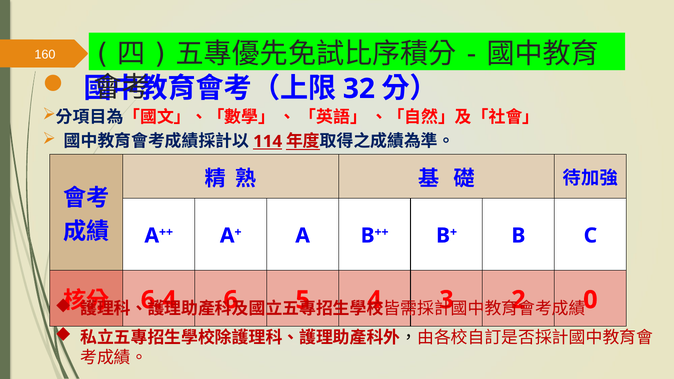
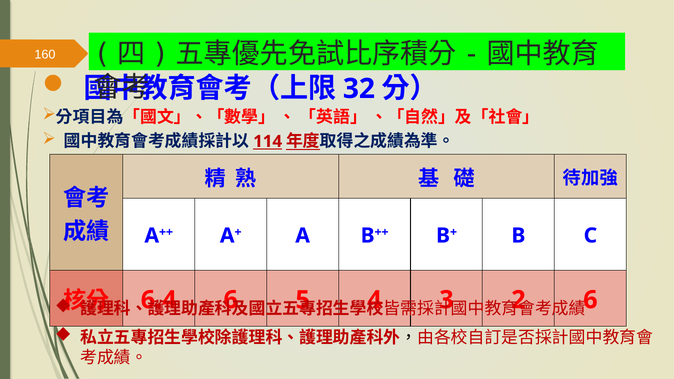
0 at (590, 300): 0 -> 6
